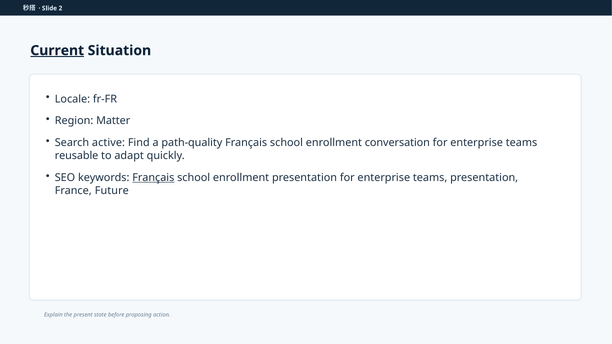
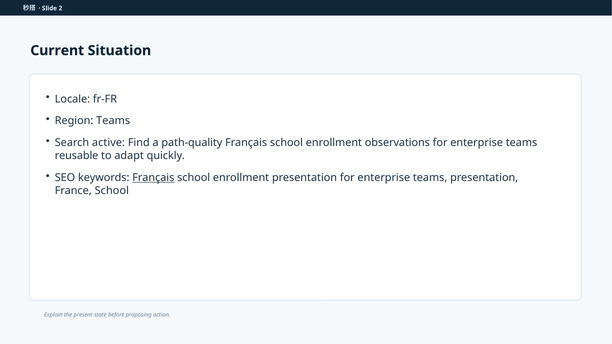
Current underline: present -> none
Region Matter: Matter -> Teams
conversation: conversation -> observations
France Future: Future -> School
